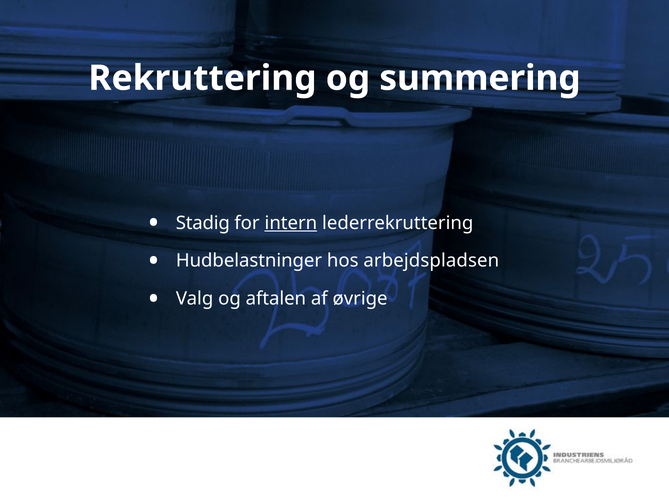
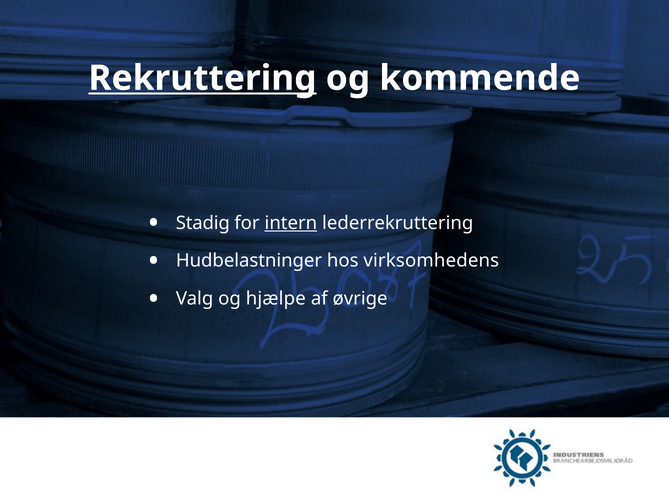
Rekruttering underline: none -> present
summering: summering -> kommende
arbejdspladsen: arbejdspladsen -> virksomhedens
aftalen: aftalen -> hjælpe
